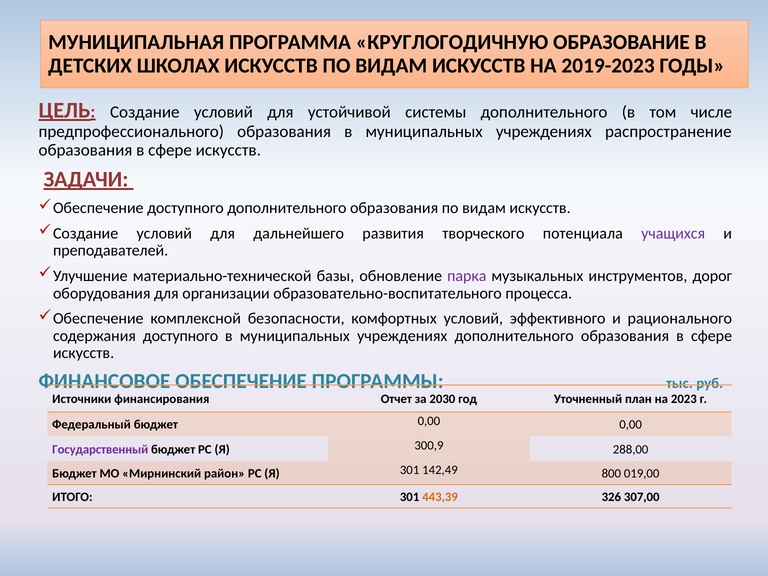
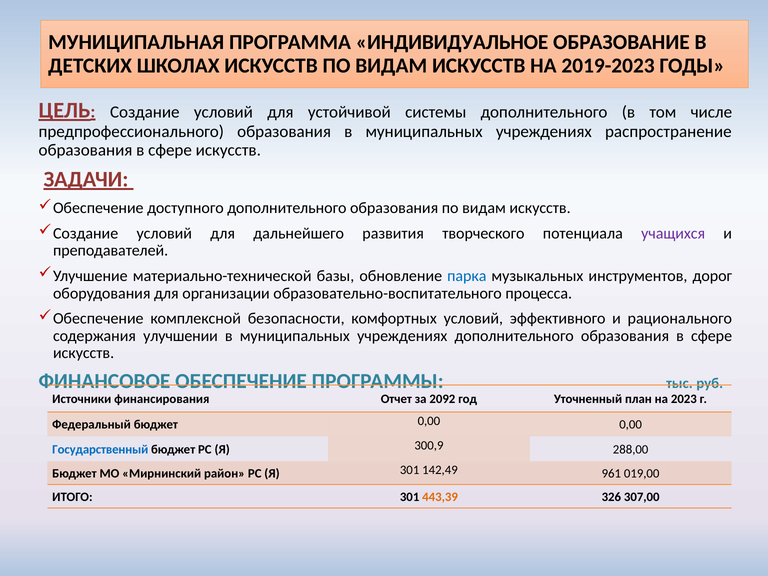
КРУГЛОГОДИЧНУЮ: КРУГЛОГОДИЧНУЮ -> ИНДИВИДУАЛЬНОЕ
парка colour: purple -> blue
содержания доступного: доступного -> улучшении
2030: 2030 -> 2092
Государственный colour: purple -> blue
800: 800 -> 961
